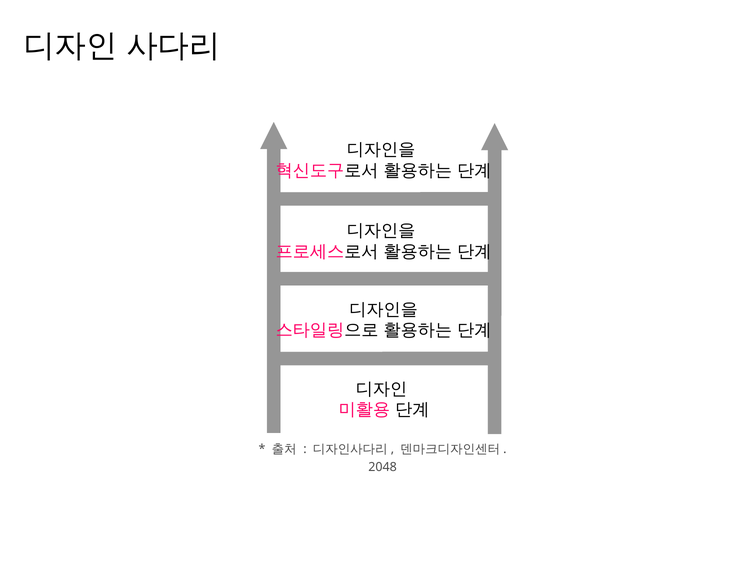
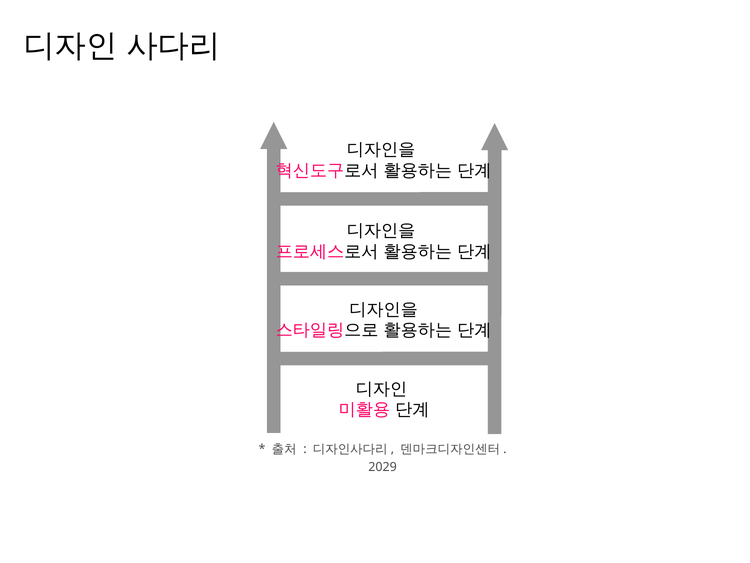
2048: 2048 -> 2029
